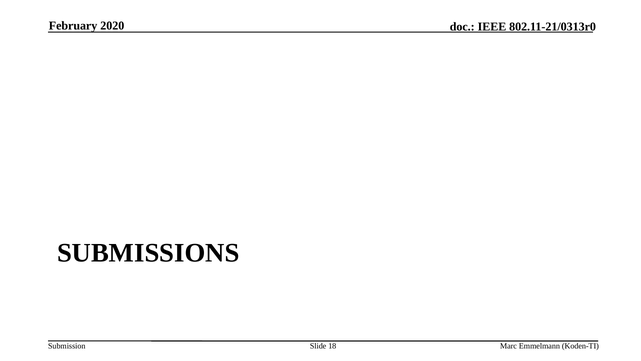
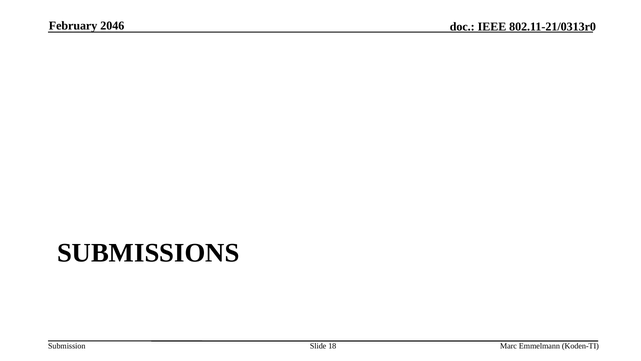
2020: 2020 -> 2046
